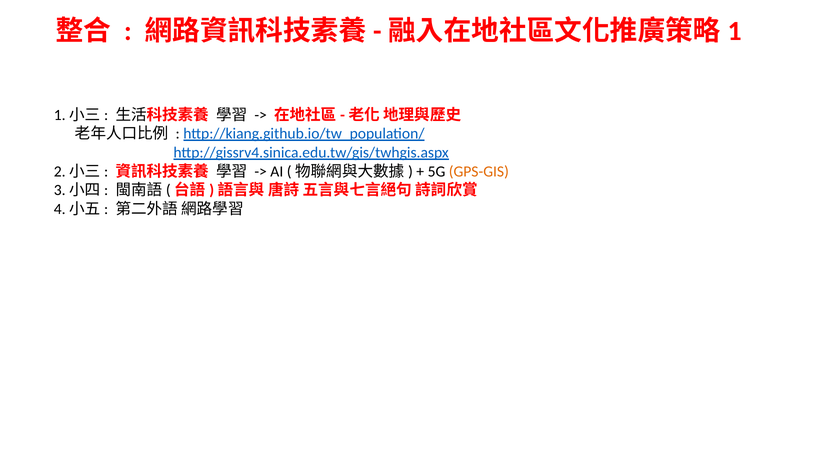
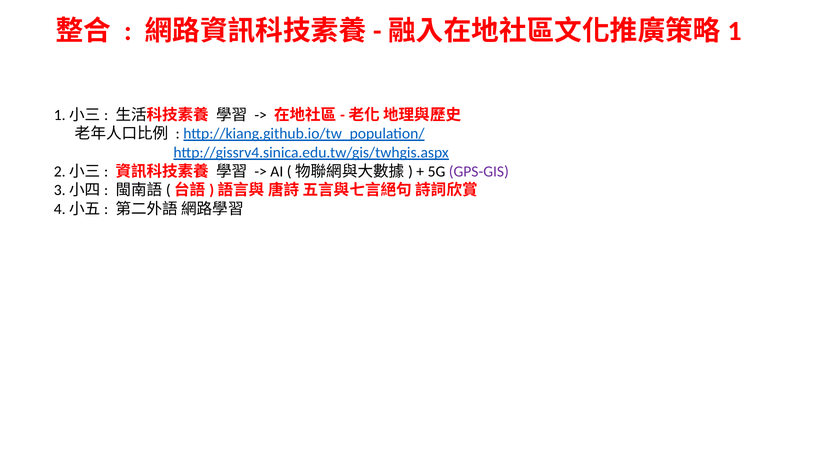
GPS-GIS colour: orange -> purple
